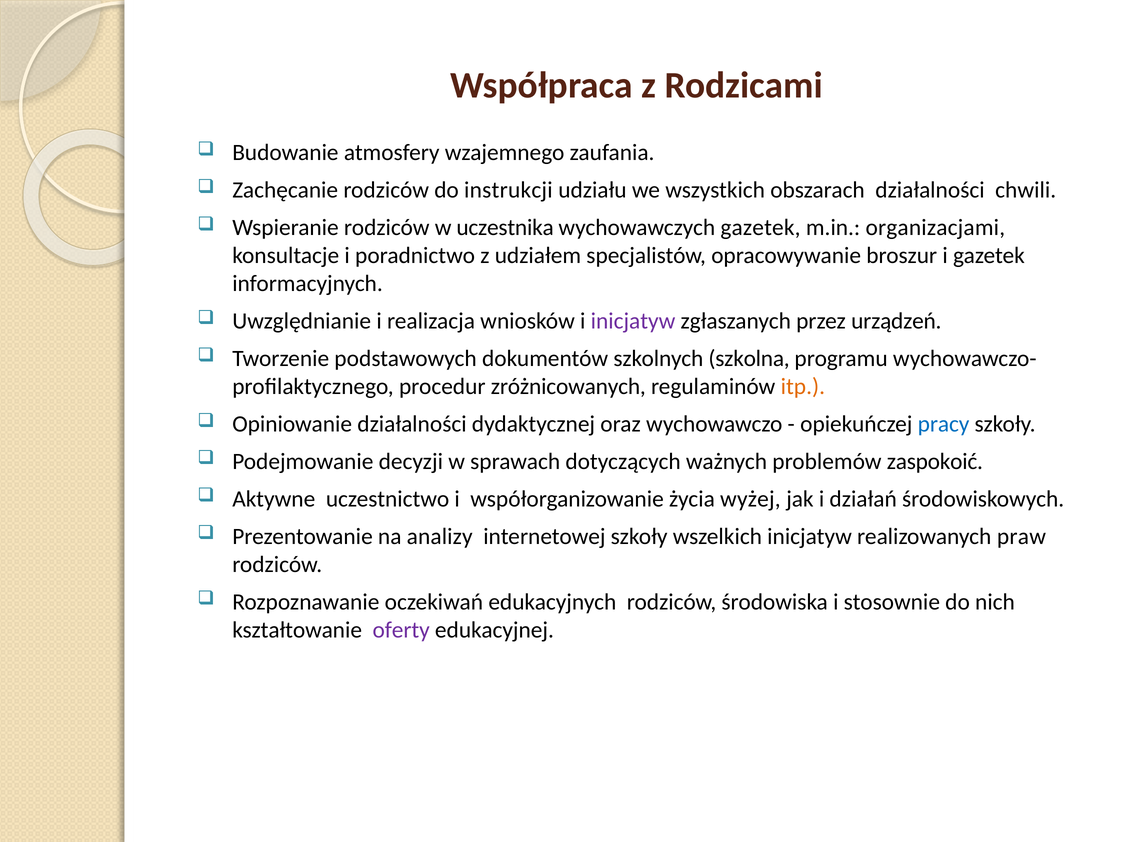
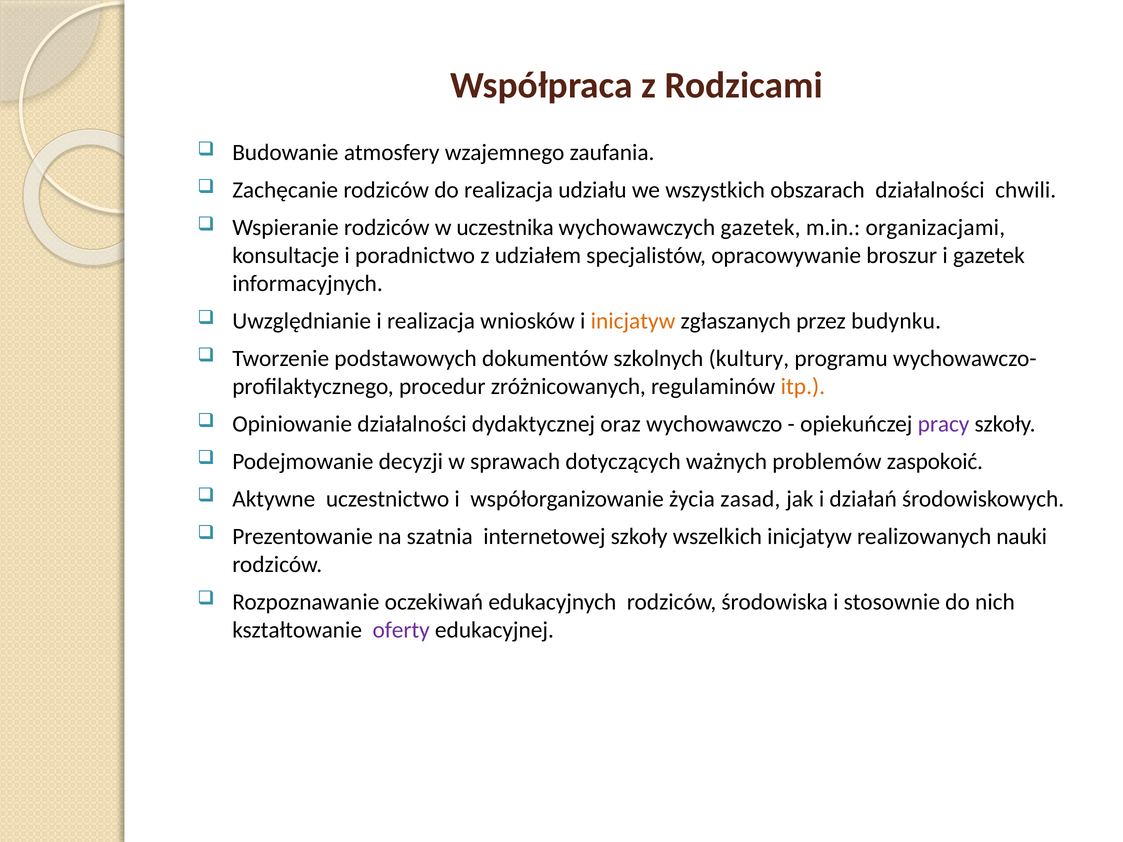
do instrukcji: instrukcji -> realizacja
inicjatyw at (633, 321) colour: purple -> orange
urządzeń: urządzeń -> budynku
szkolna: szkolna -> kultury
pracy colour: blue -> purple
wyżej: wyżej -> zasad
analizy: analizy -> szatnia
praw: praw -> nauki
